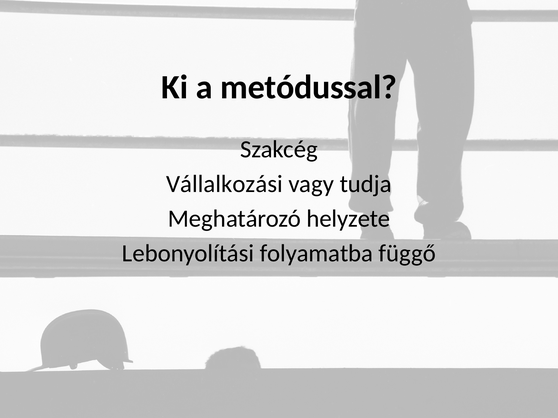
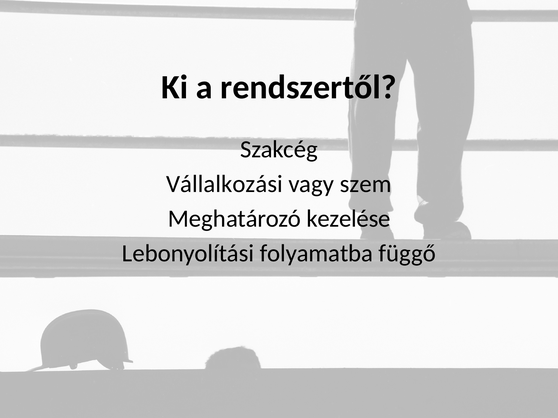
metódussal: metódussal -> rendszertől
tudja: tudja -> szem
helyzete: helyzete -> kezelése
